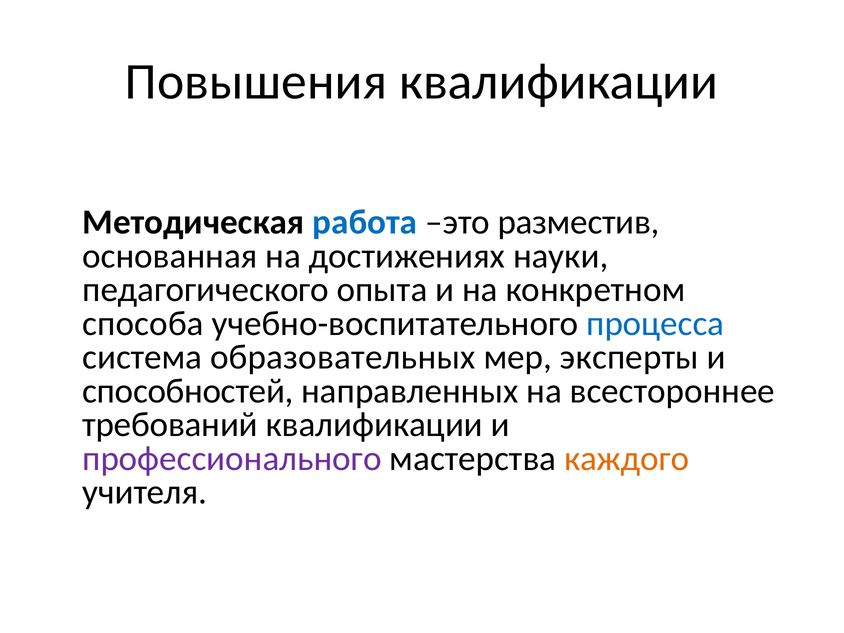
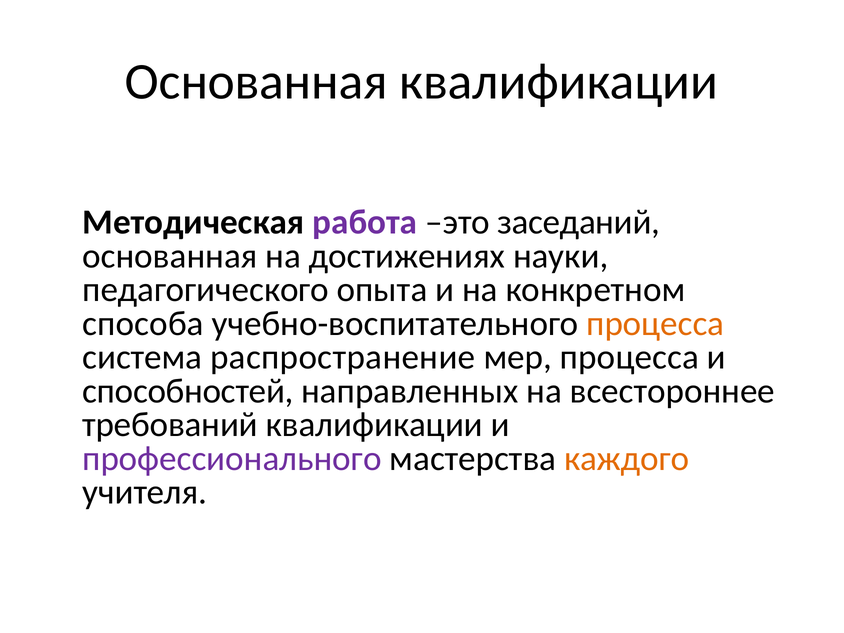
Повышения at (256, 82): Повышения -> Основанная
работа colour: blue -> purple
разместив: разместив -> заседаний
процесса at (655, 324) colour: blue -> orange
образовательных: образовательных -> распространение
мер эксперты: эксперты -> процесса
